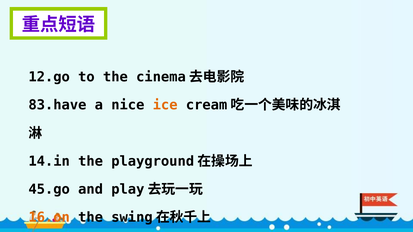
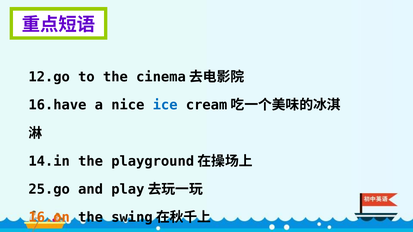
83.have: 83.have -> 16.have
ice colour: orange -> blue
45.go: 45.go -> 25.go
